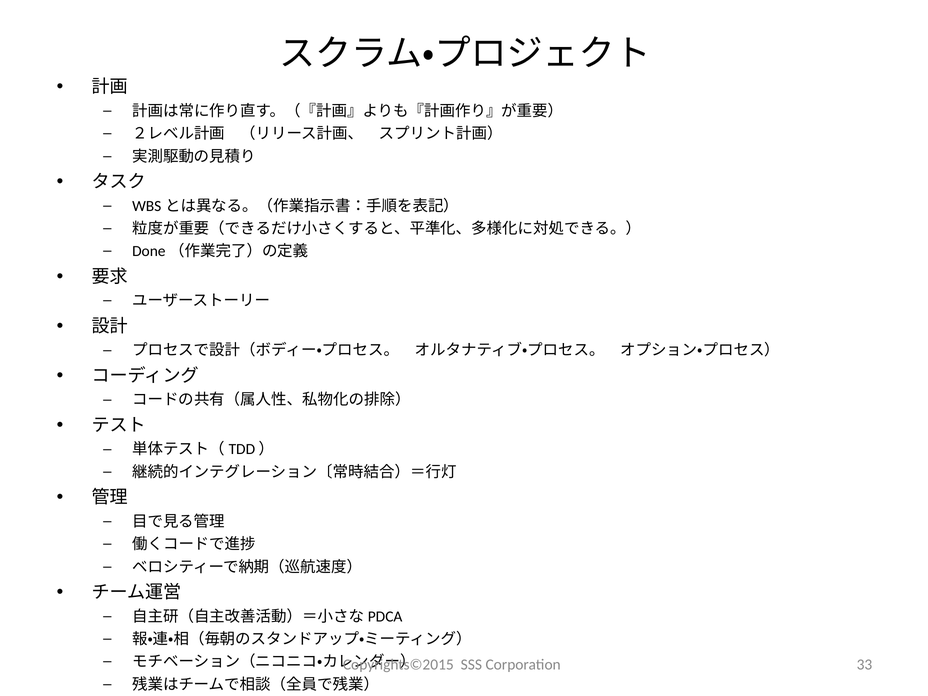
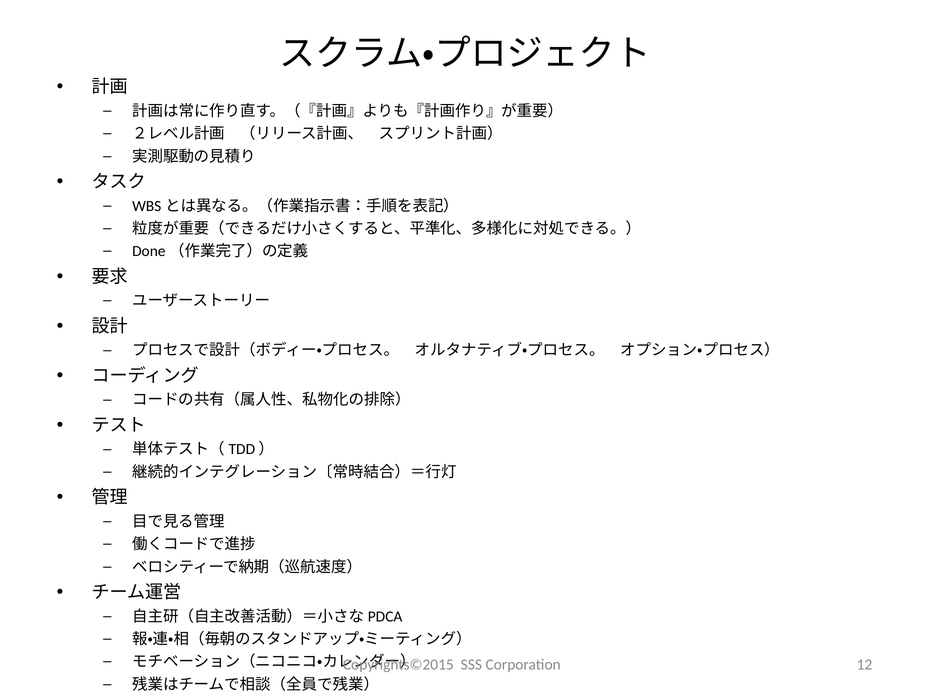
33: 33 -> 12
